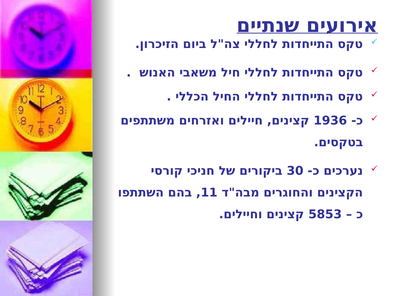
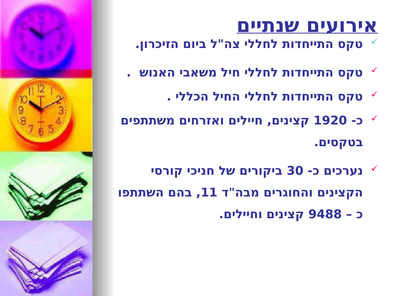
1936: 1936 -> 1920
5853: 5853 -> 9488
